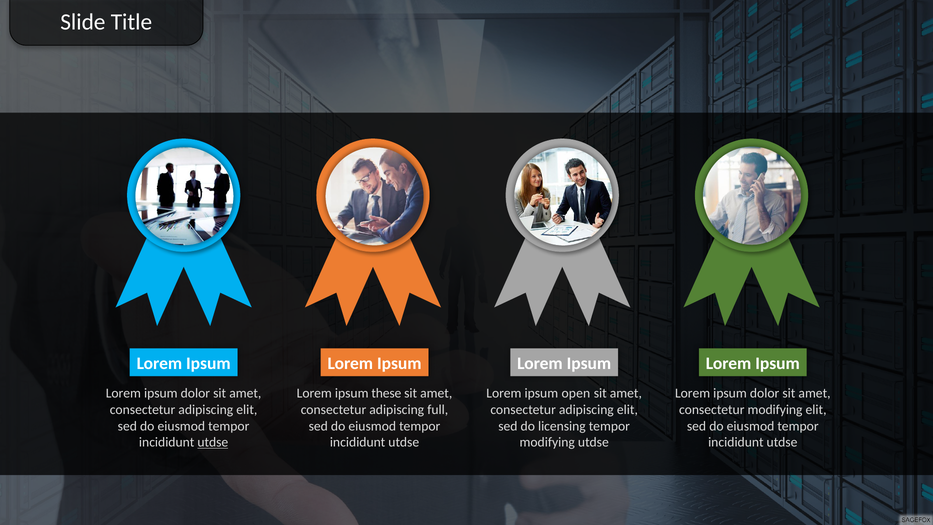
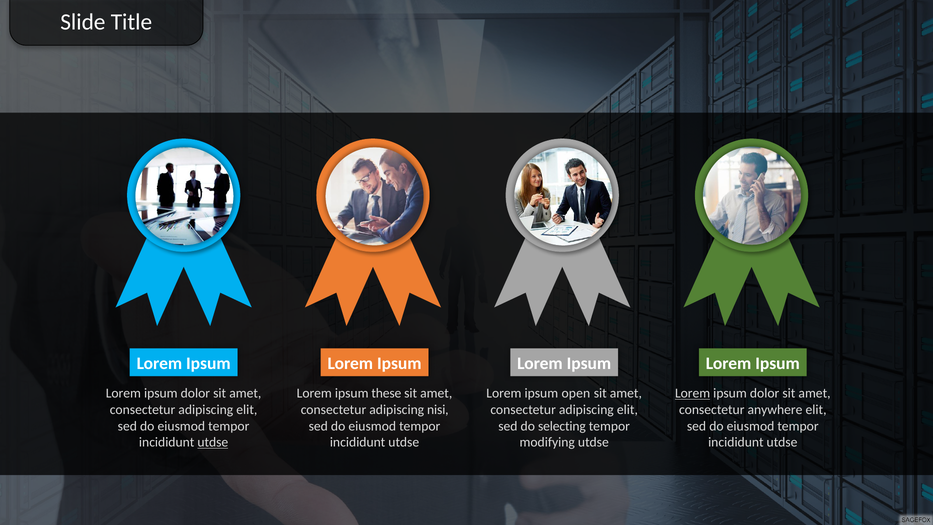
Lorem at (693, 393) underline: none -> present
full: full -> nisi
consectetur modifying: modifying -> anywhere
licensing: licensing -> selecting
